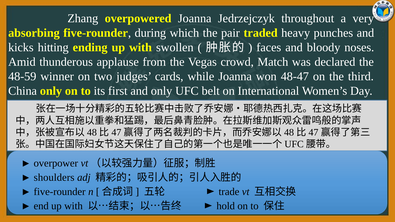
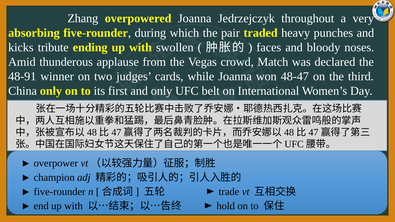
hitting: hitting -> tribute
48-59: 48-59 -> 48-91
shoulders: shoulders -> champion
